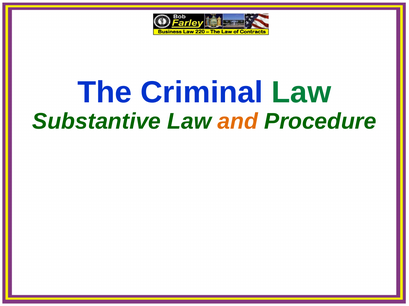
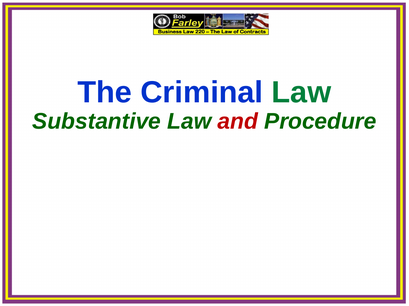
and colour: orange -> red
